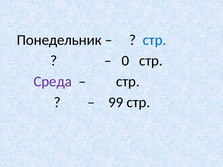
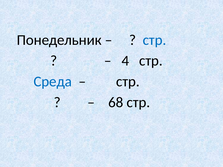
0: 0 -> 4
Среда colour: purple -> blue
99: 99 -> 68
